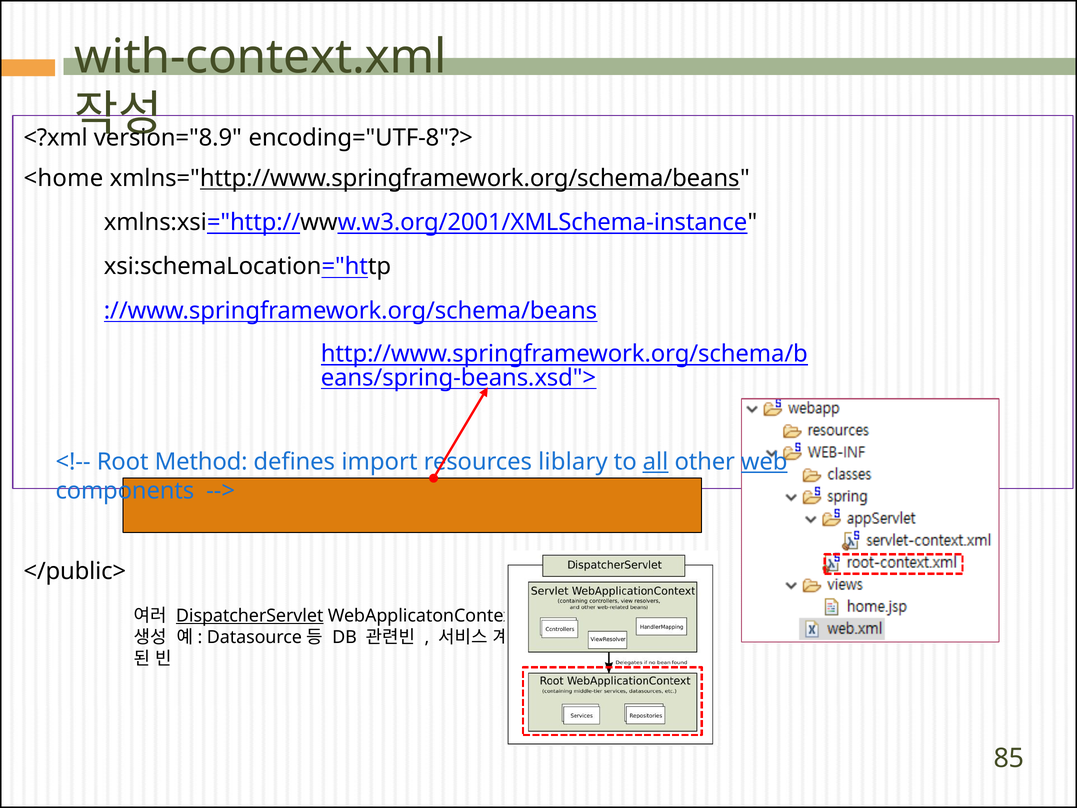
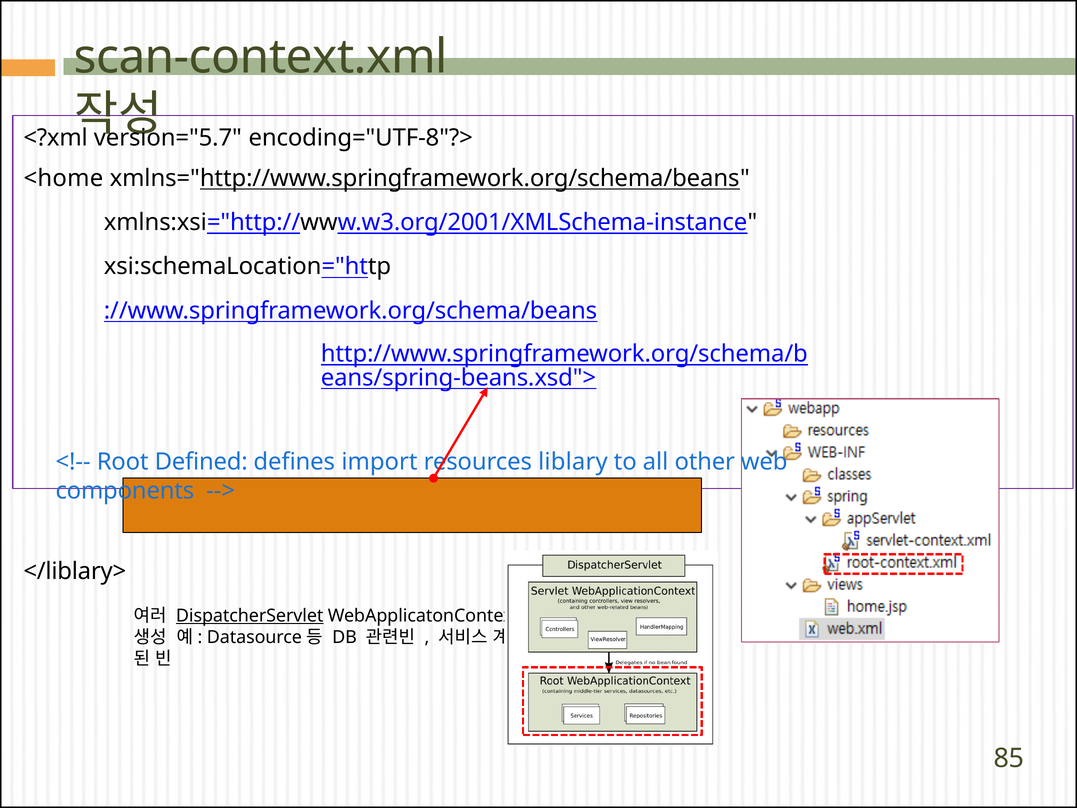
with-context.xml: with-context.xml -> scan-context.xml
version="8.9: version="8.9 -> version="5.7
Method: Method -> Defined
all underline: present -> none
web underline: present -> none
</public>: </public> -> </liblary>
